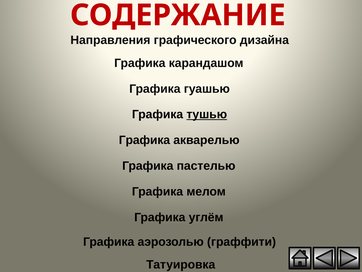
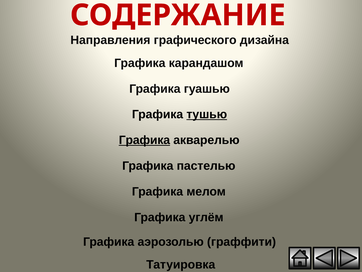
Графика at (144, 140) underline: none -> present
